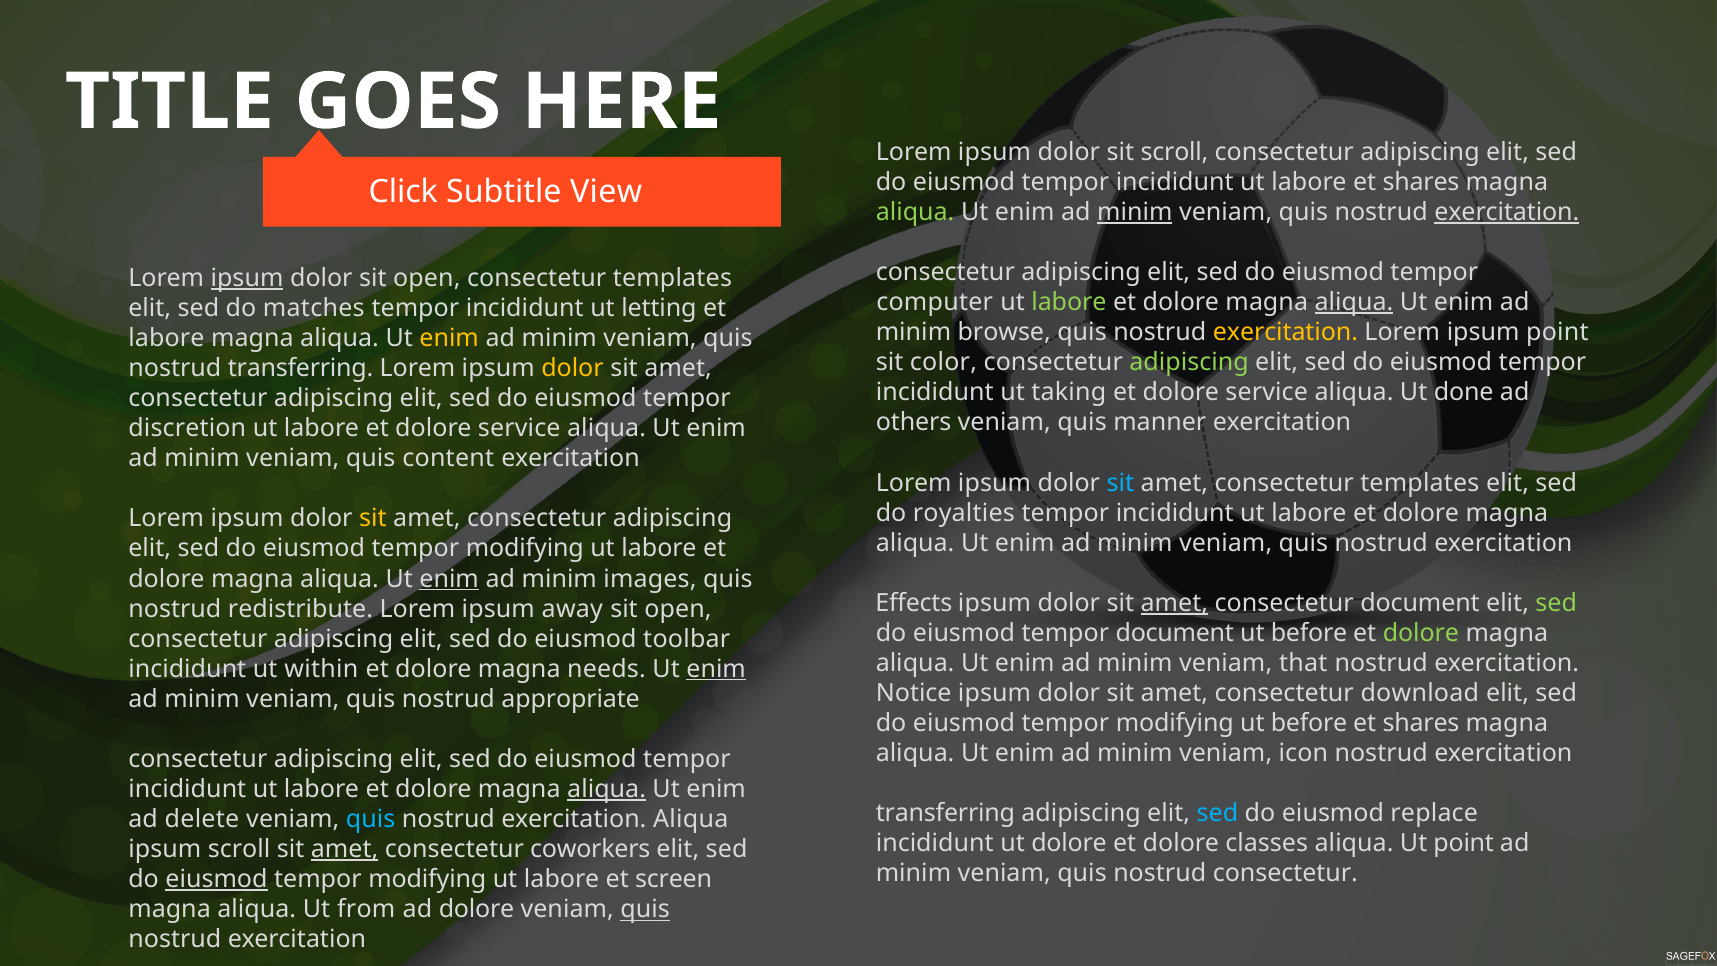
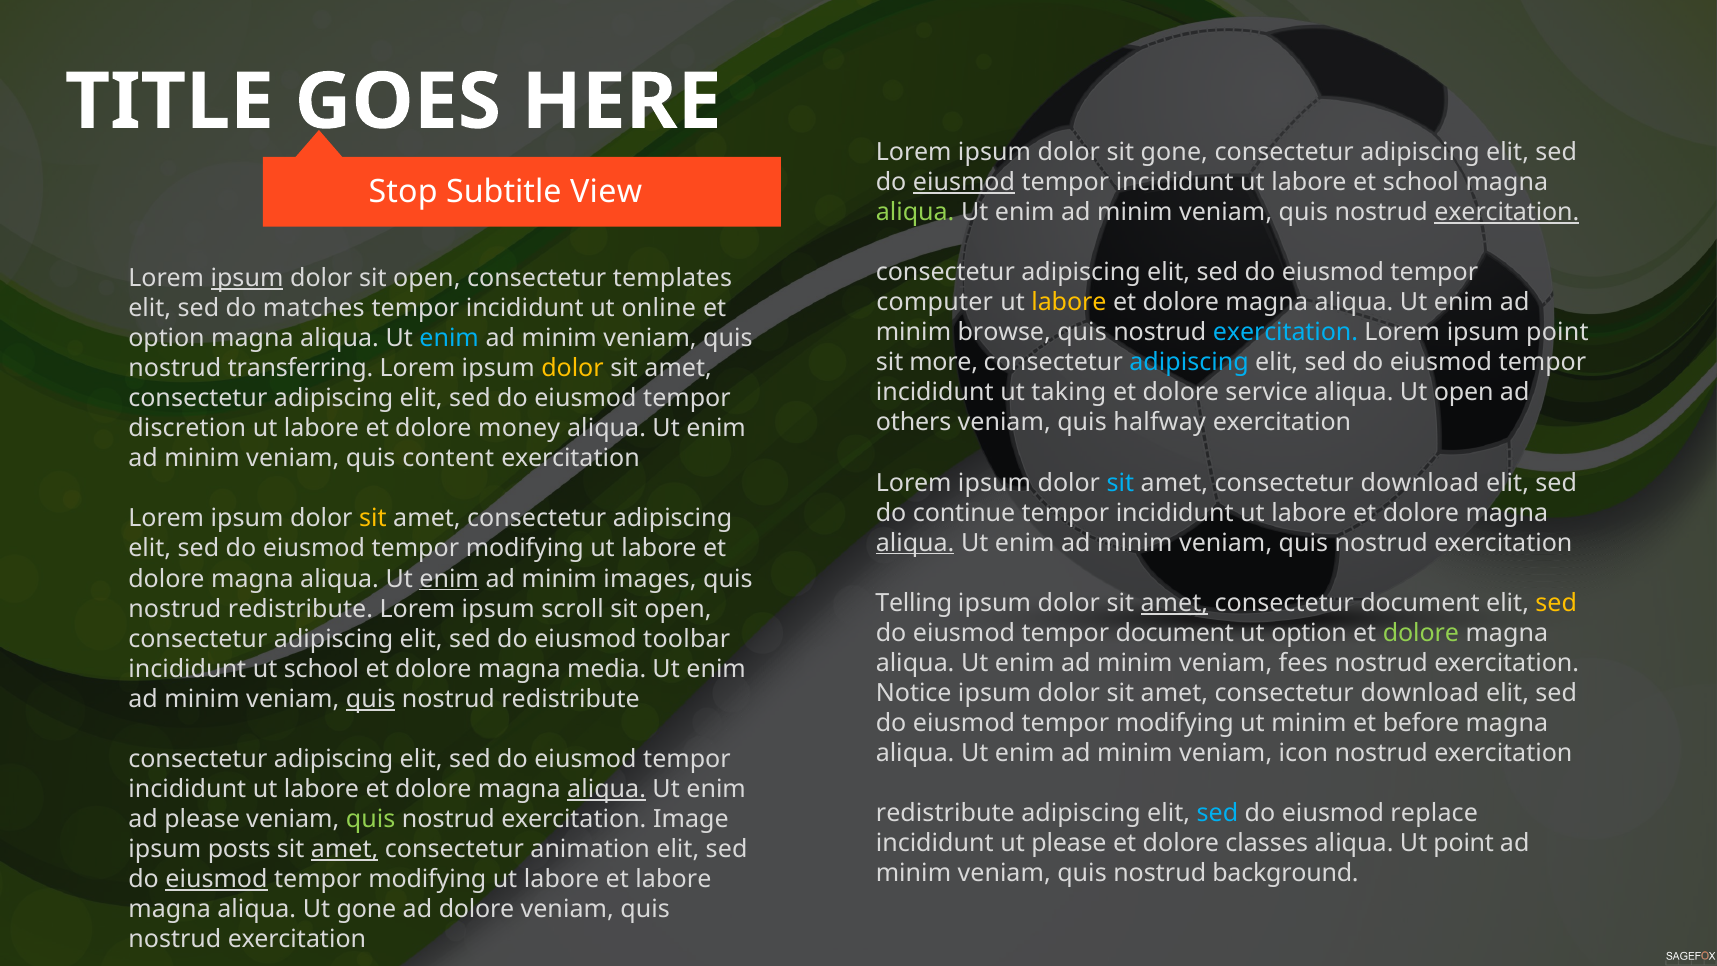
sit scroll: scroll -> gone
eiusmod at (964, 182) underline: none -> present
labore et shares: shares -> school
Click: Click -> Stop
minim at (1135, 212) underline: present -> none
labore at (1069, 302) colour: light green -> yellow
aliqua at (1354, 302) underline: present -> none
letting: letting -> online
exercitation at (1285, 332) colour: yellow -> light blue
labore at (166, 338): labore -> option
enim at (449, 338) colour: yellow -> light blue
color: color -> more
adipiscing at (1189, 362) colour: light green -> light blue
Ut done: done -> open
manner: manner -> halfway
labore et dolore service: service -> money
templates at (1420, 483): templates -> download
royalties: royalties -> continue
aliqua at (915, 543) underline: none -> present
Effects: Effects -> Telling
sed at (1556, 603) colour: light green -> yellow
away: away -> scroll
before at (1309, 633): before -> option
that: that -> fees
ut within: within -> school
needs: needs -> media
enim at (716, 669) underline: present -> none
quis at (371, 699) underline: none -> present
appropriate at (571, 699): appropriate -> redistribute
before at (1309, 723): before -> minim
shares at (1421, 723): shares -> before
transferring at (945, 813): transferring -> redistribute
ad delete: delete -> please
quis at (371, 819) colour: light blue -> light green
exercitation Aliqua: Aliqua -> Image
ut dolore: dolore -> please
ipsum scroll: scroll -> posts
coworkers: coworkers -> animation
nostrud consectetur: consectetur -> background
et screen: screen -> labore
Ut from: from -> gone
quis at (645, 909) underline: present -> none
